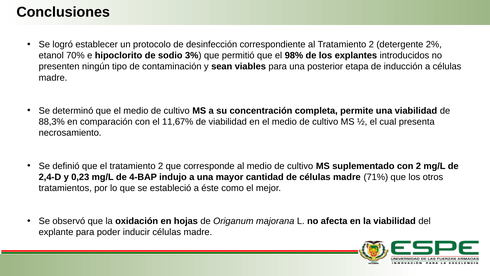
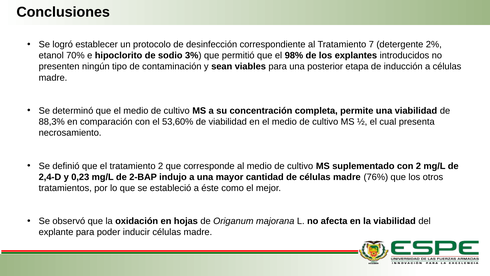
al Tratamiento 2: 2 -> 7
11,67%: 11,67% -> 53,60%
4-BAP: 4-BAP -> 2-BAP
71%: 71% -> 76%
